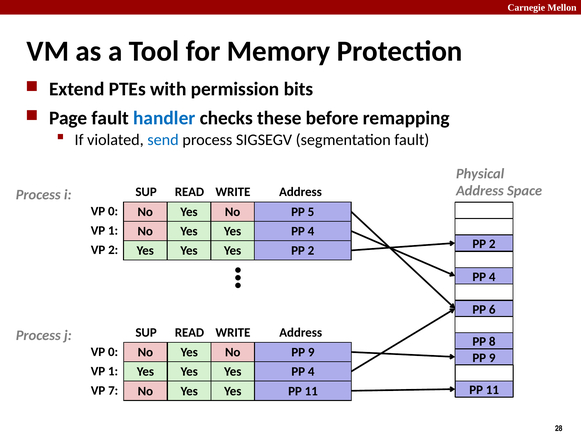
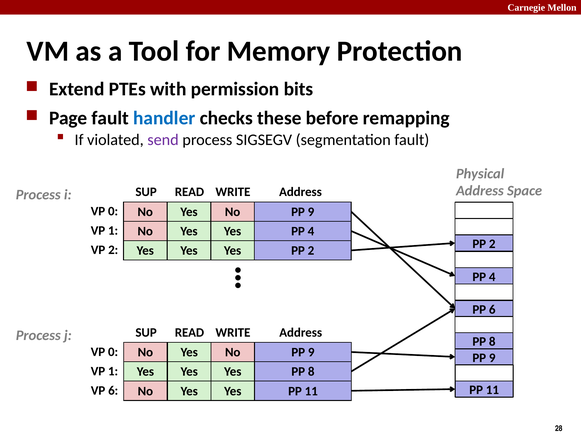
send colour: blue -> purple
5 at (311, 212): 5 -> 9
4 at (311, 371): 4 -> 8
VP 7: 7 -> 6
